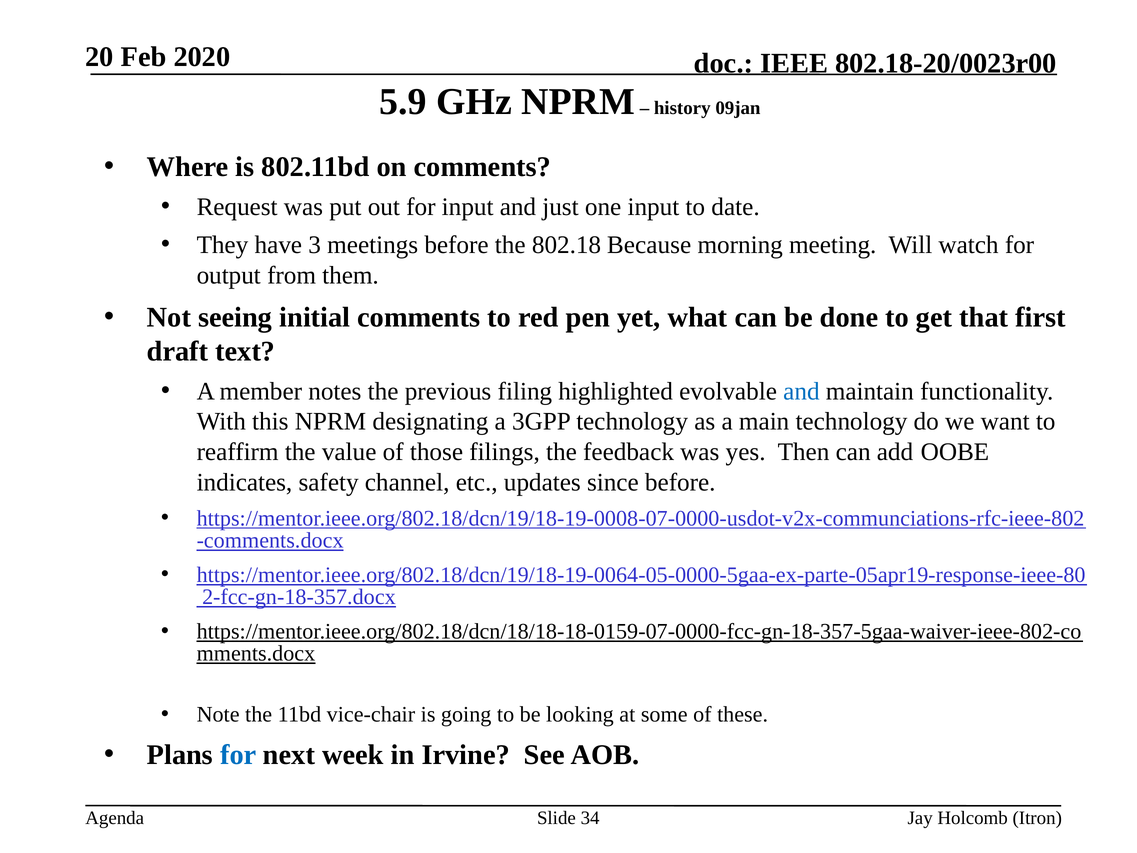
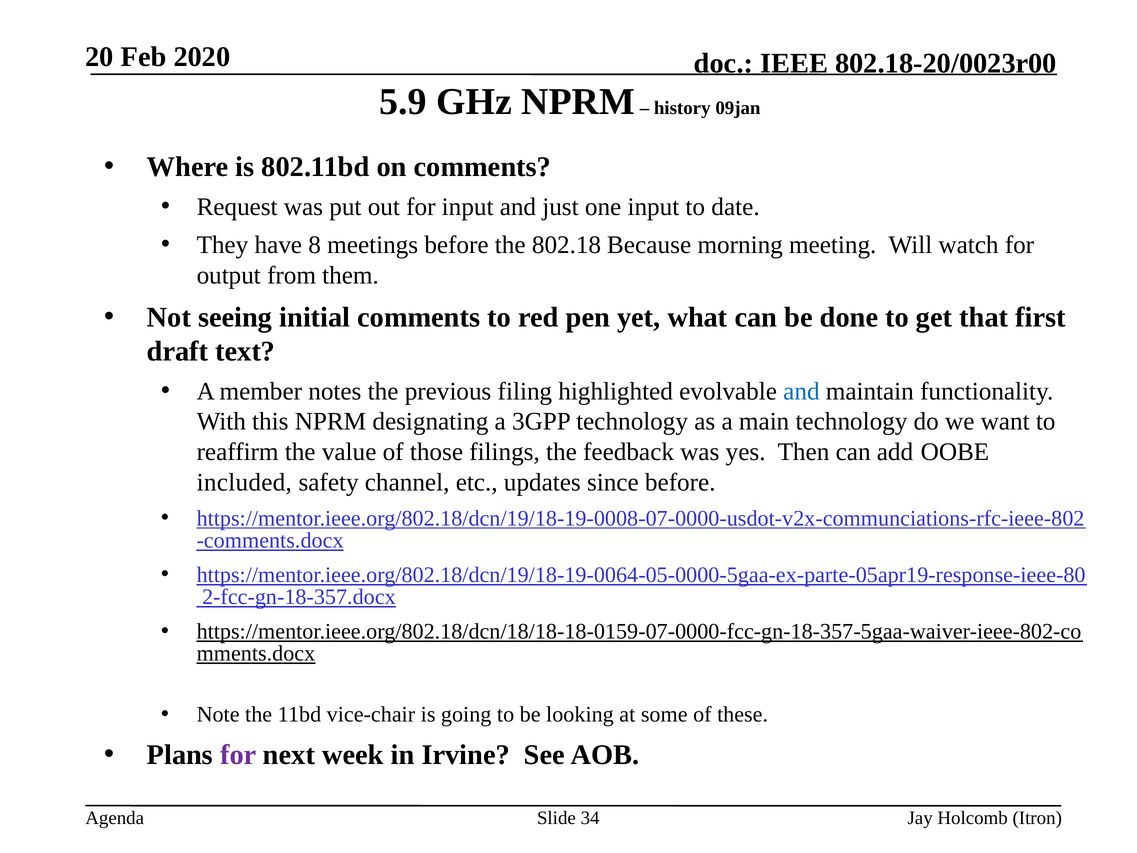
3: 3 -> 8
indicates: indicates -> included
for at (238, 755) colour: blue -> purple
